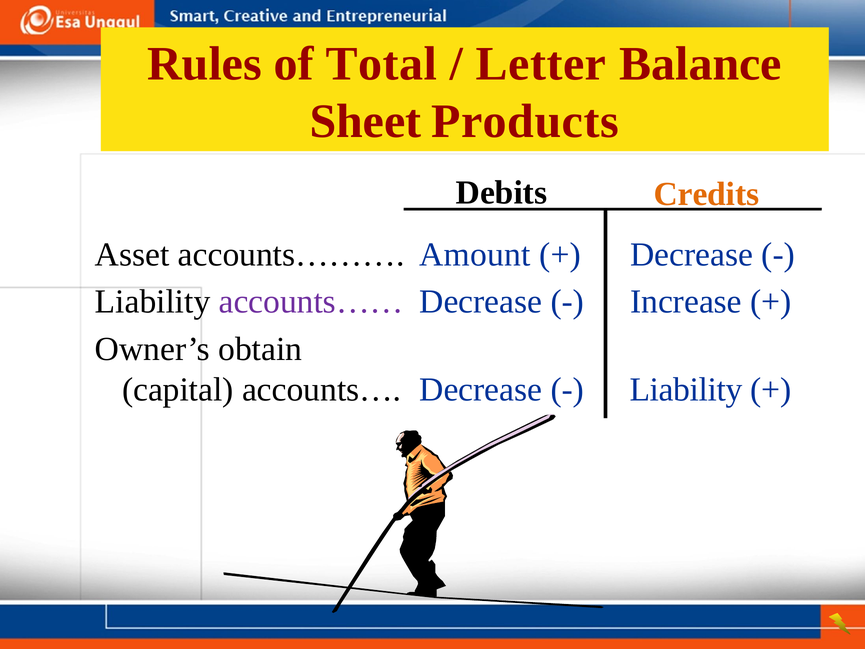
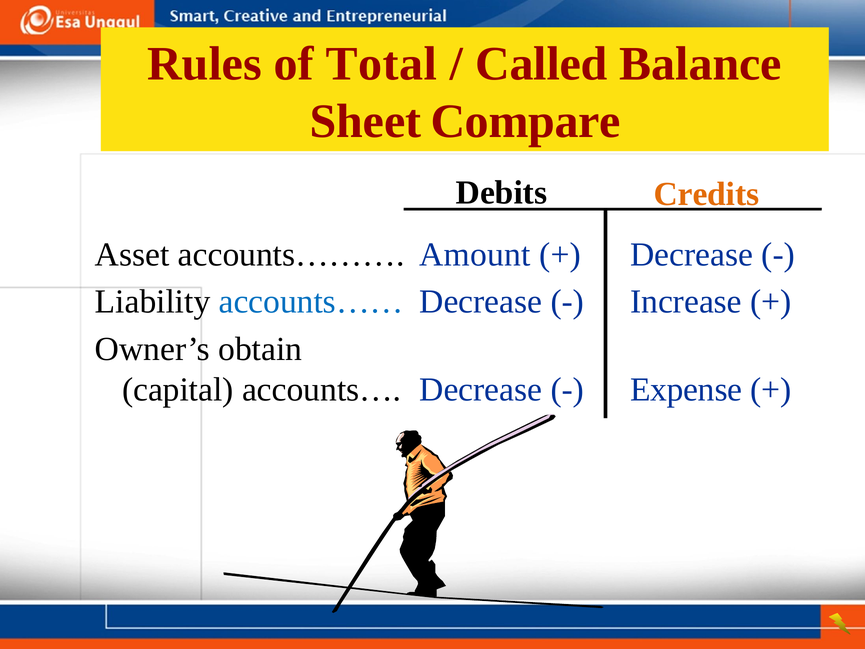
Letter: Letter -> Called
Products: Products -> Compare
accounts…… colour: purple -> blue
Liability at (686, 389): Liability -> Expense
